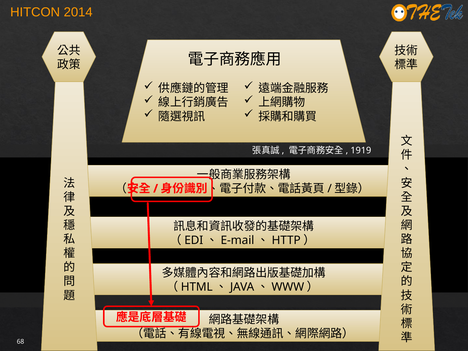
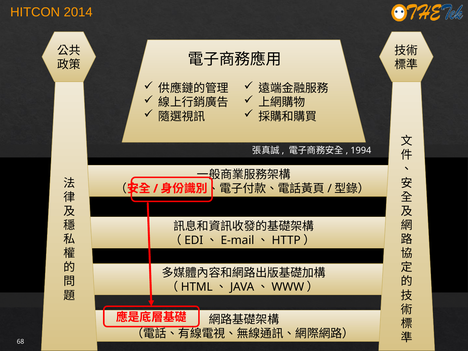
1919: 1919 -> 1994
